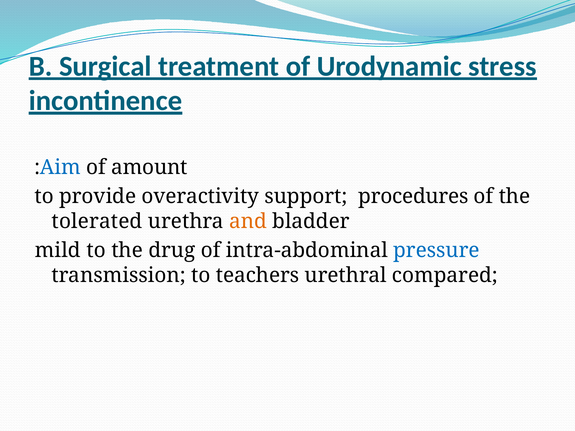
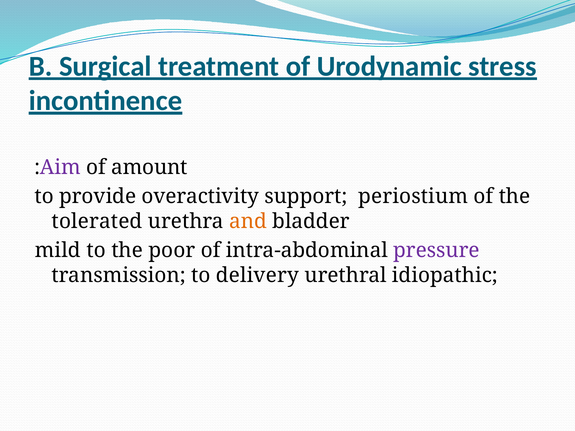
Aim colour: blue -> purple
procedures: procedures -> periostium
drug: drug -> poor
pressure colour: blue -> purple
teachers: teachers -> delivery
compared: compared -> idiopathic
